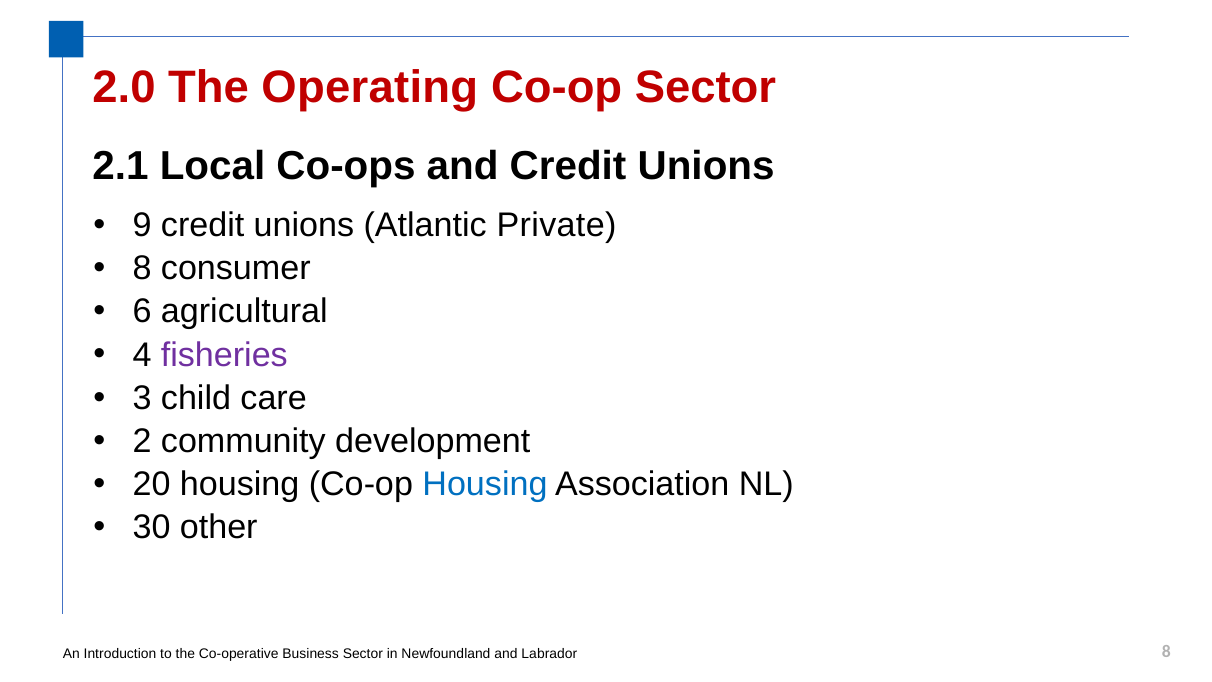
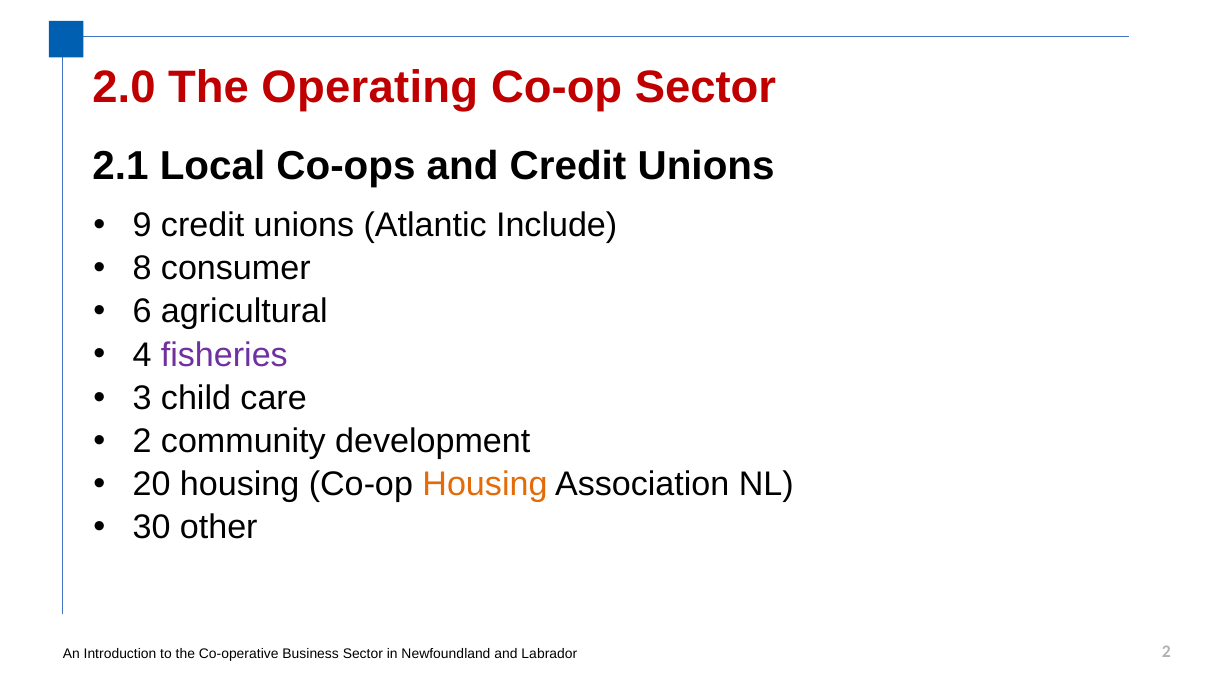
Private: Private -> Include
Housing at (485, 484) colour: blue -> orange
8 at (1166, 651): 8 -> 2
